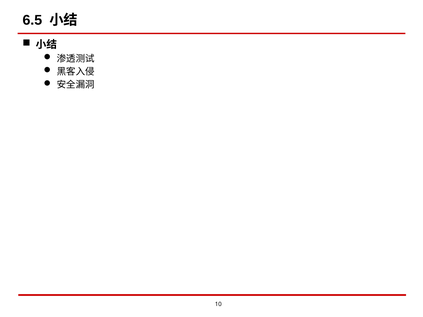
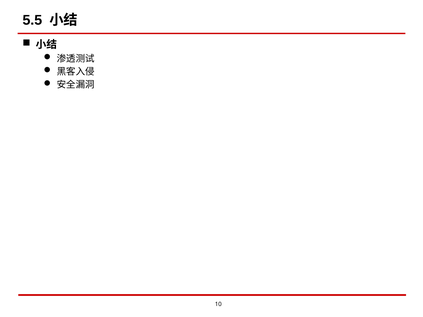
6.5: 6.5 -> 5.5
